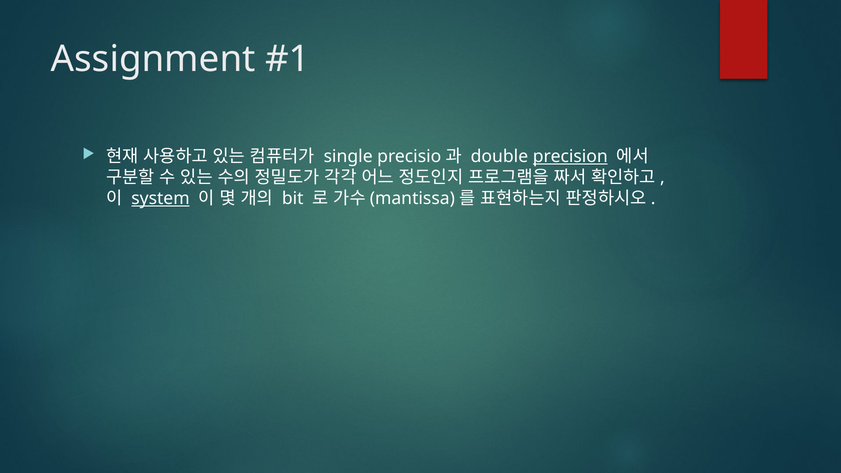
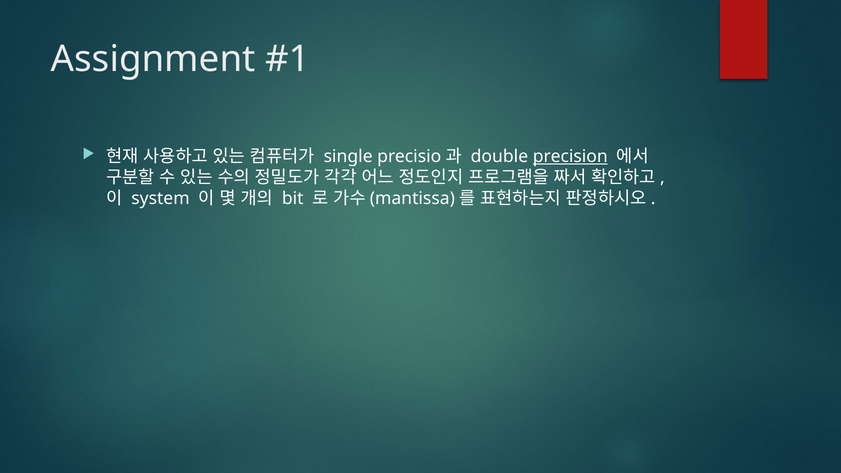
system underline: present -> none
